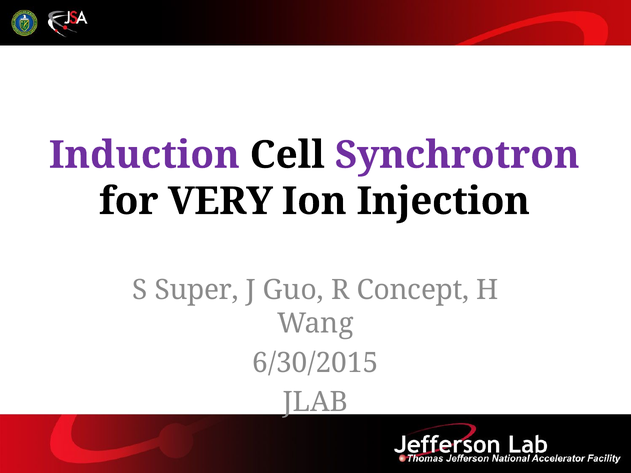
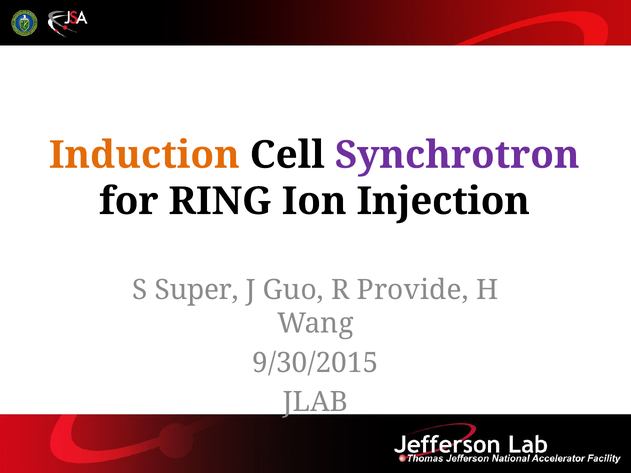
Induction colour: purple -> orange
VERY: VERY -> RING
Concept: Concept -> Provide
6/30/2015: 6/30/2015 -> 9/30/2015
